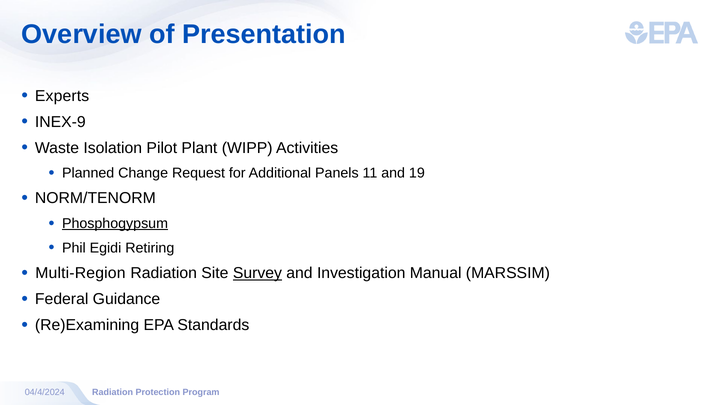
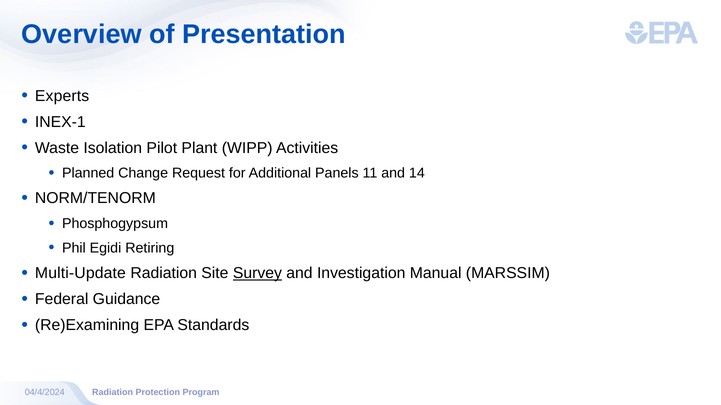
INEX-9: INEX-9 -> INEX-1
19: 19 -> 14
Phosphogypsum underline: present -> none
Multi-Region: Multi-Region -> Multi-Update
